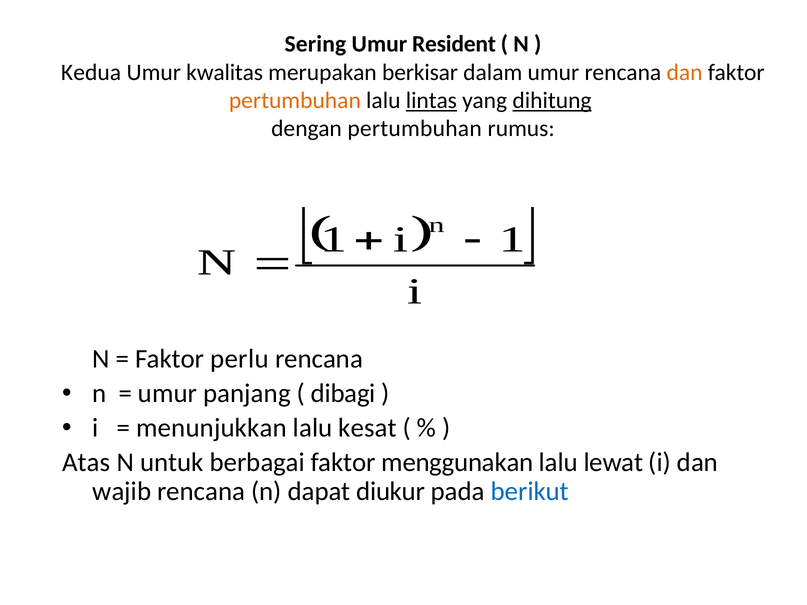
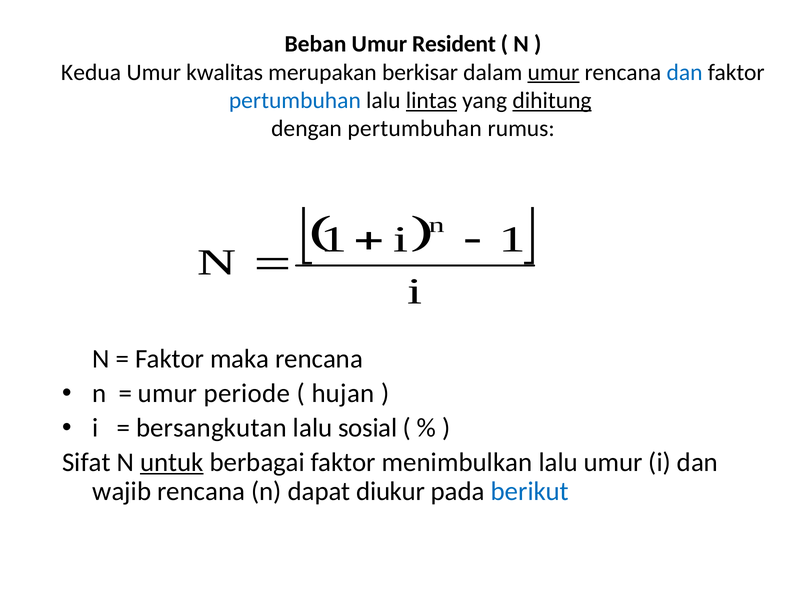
Sering: Sering -> Beban
umur at (553, 72) underline: none -> present
dan at (685, 72) colour: orange -> blue
pertumbuhan at (295, 101) colour: orange -> blue
perlu: perlu -> maka
panjang: panjang -> periode
dibagi: dibagi -> hujan
menunjukkan: menunjukkan -> bersangkutan
kesat: kesat -> sosial
Atas: Atas -> Sifat
untuk underline: none -> present
menggunakan: menggunakan -> menimbulkan
lalu lewat: lewat -> umur
